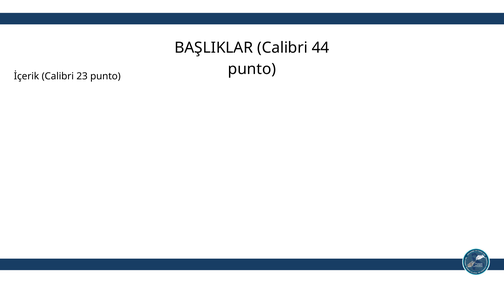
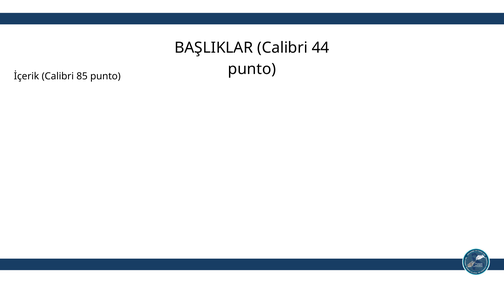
23: 23 -> 85
